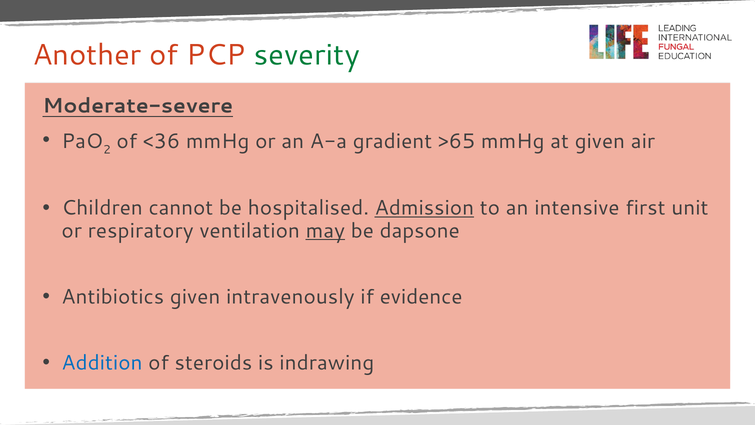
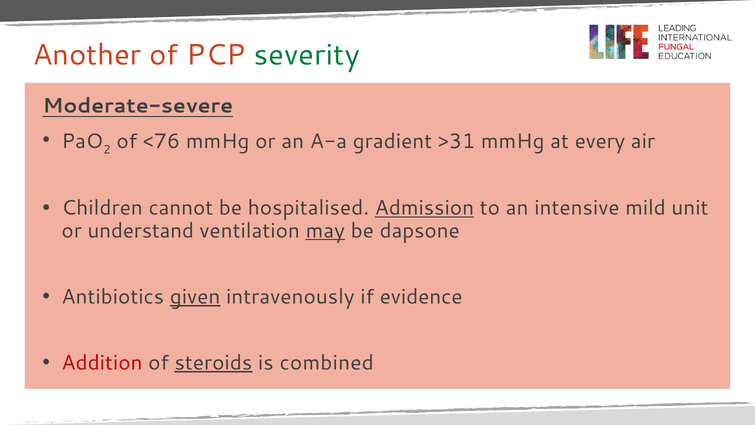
<36: <36 -> <76
>65: >65 -> >31
at given: given -> every
first: first -> mild
respiratory: respiratory -> understand
given at (195, 297) underline: none -> present
Addition colour: blue -> red
steroids underline: none -> present
indrawing: indrawing -> combined
